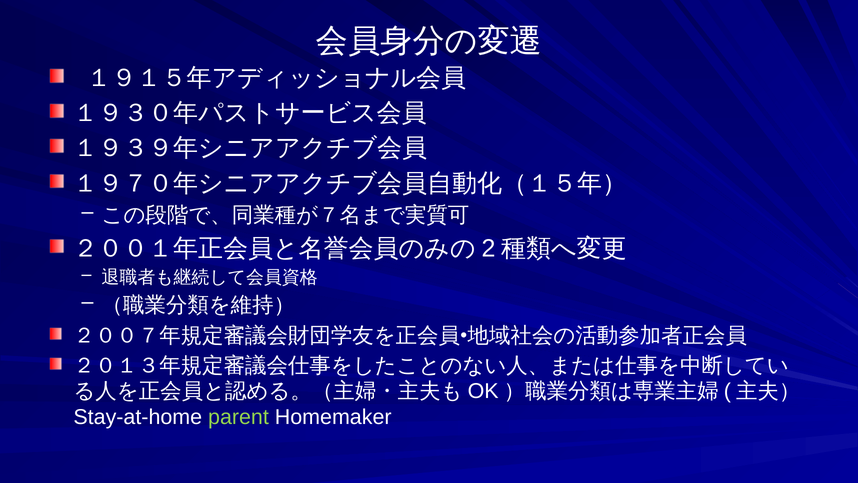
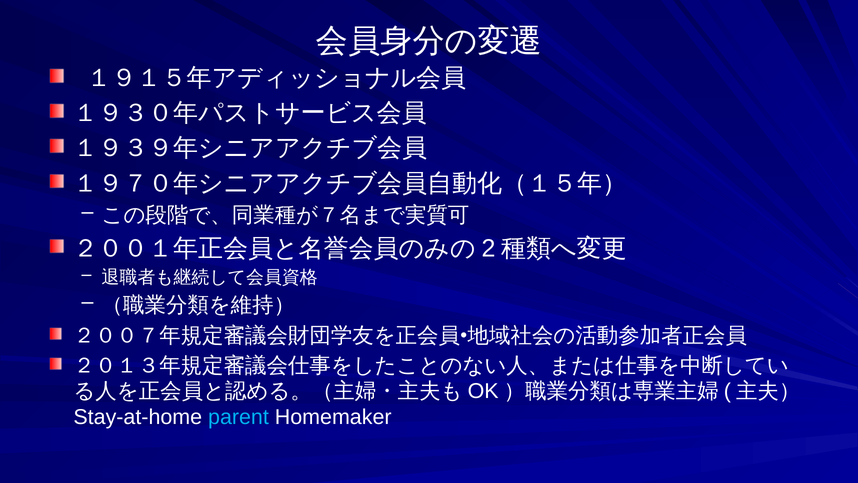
parent colour: light green -> light blue
